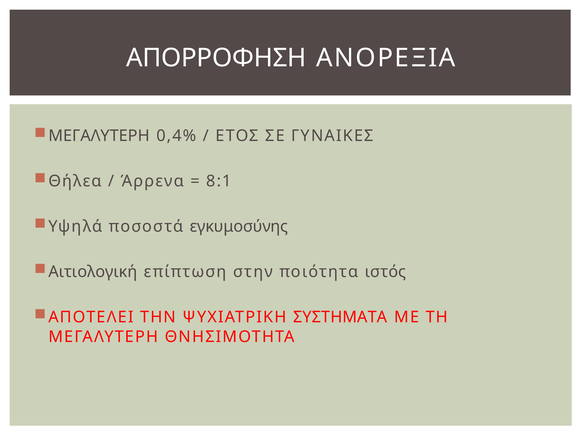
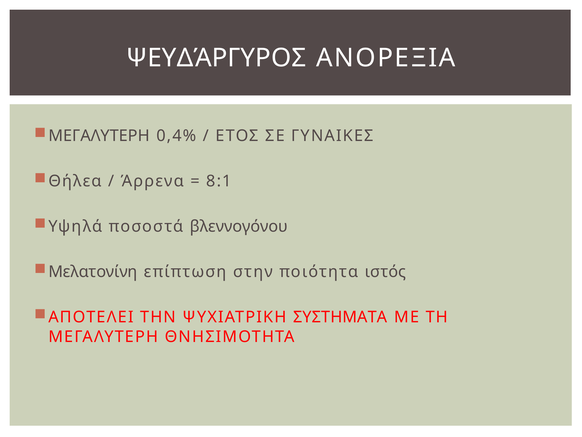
ΑΠΟΡΡΟΦΗΣΗ: ΑΠΟΡΡΟΦΗΣΗ -> ΨΕΥΔΆΡΓΥΡΟΣ
εγκυμοσύνης: εγκυμοσύνης -> βλεννογόνου
Αιτιολογική: Αιτιολογική -> Μελατονίνη
